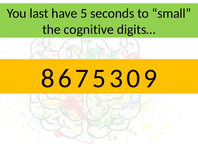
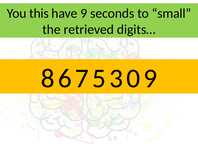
last: last -> this
5: 5 -> 9
cognitive: cognitive -> retrieved
